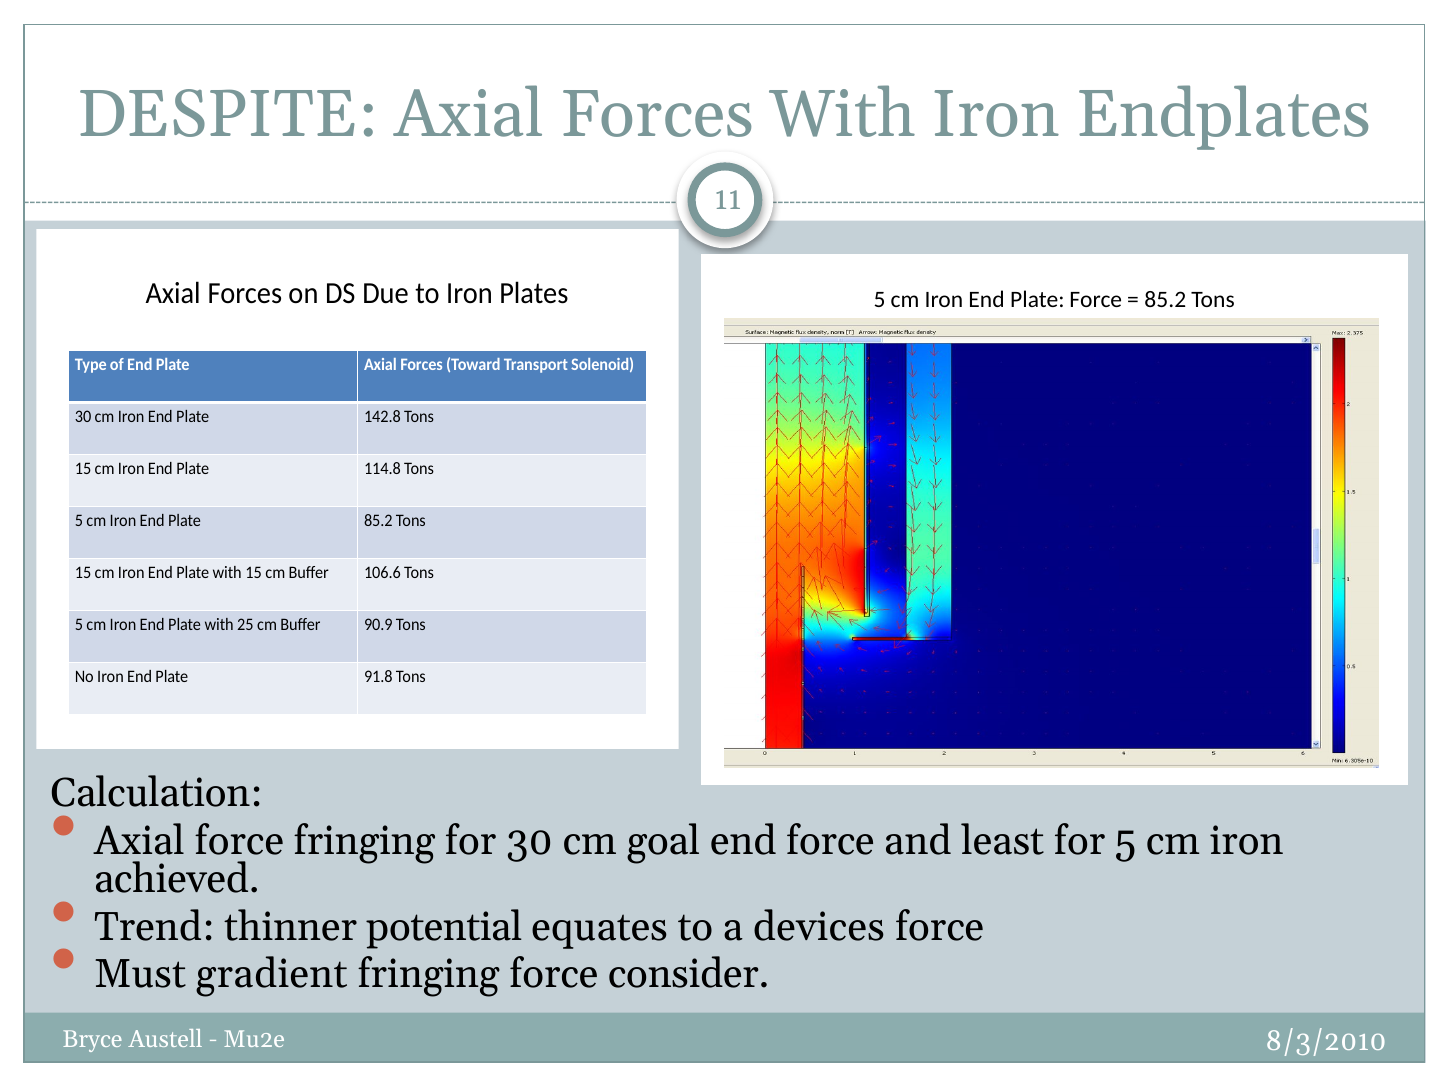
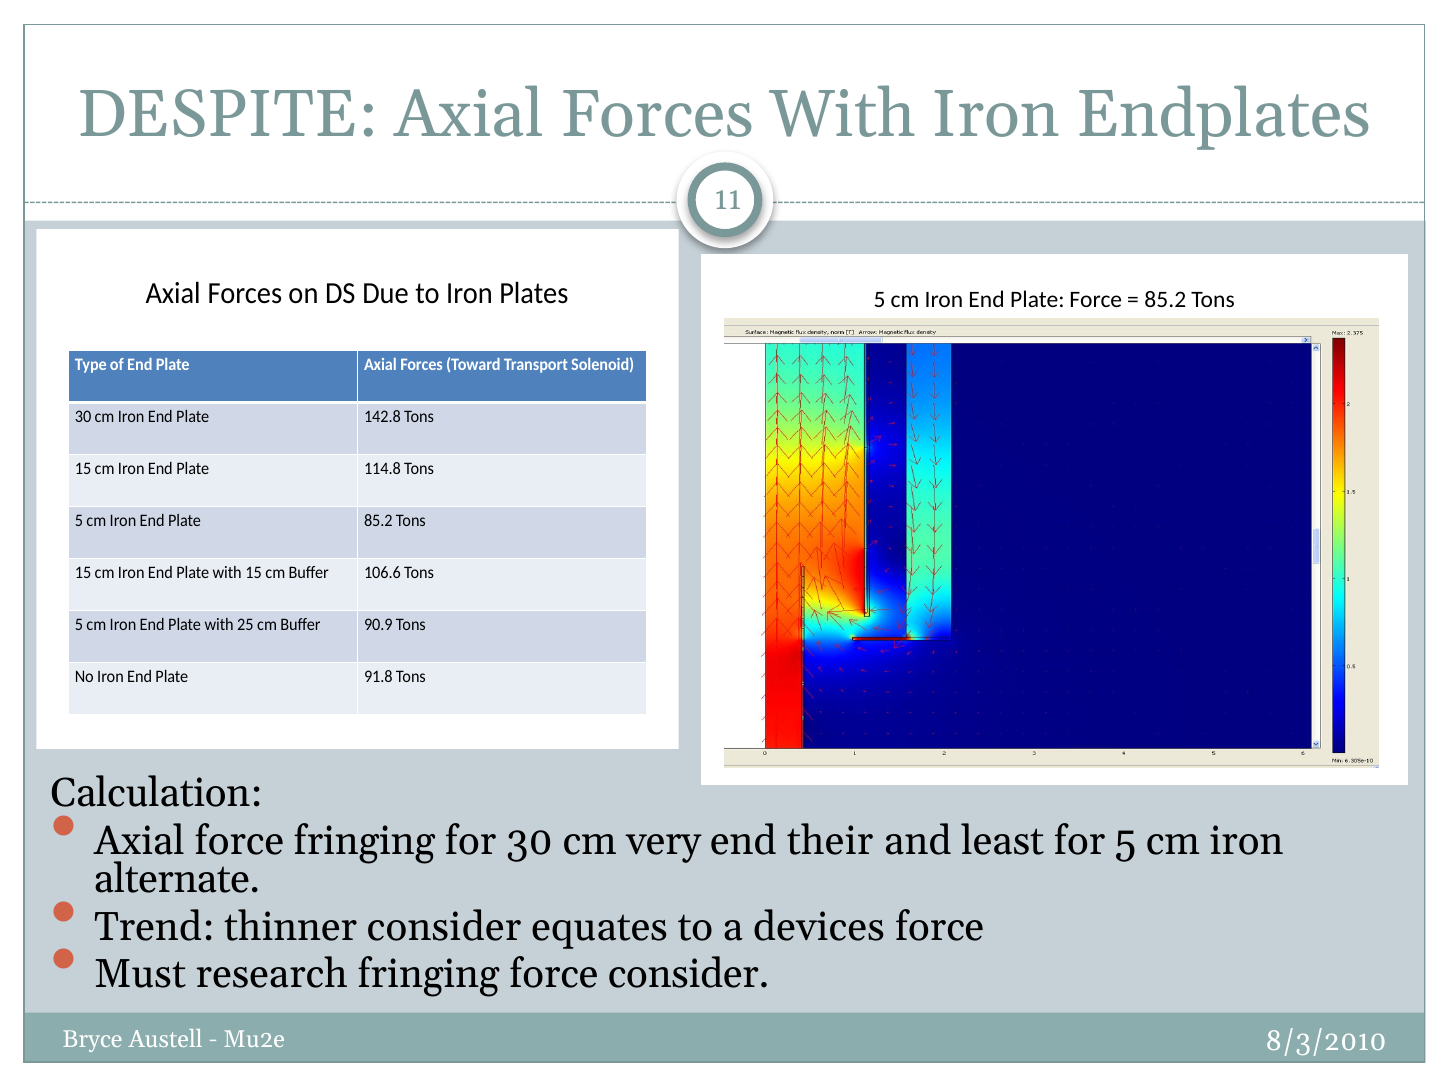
goal: goal -> very
end force: force -> their
achieved: achieved -> alternate
thinner potential: potential -> consider
gradient: gradient -> research
